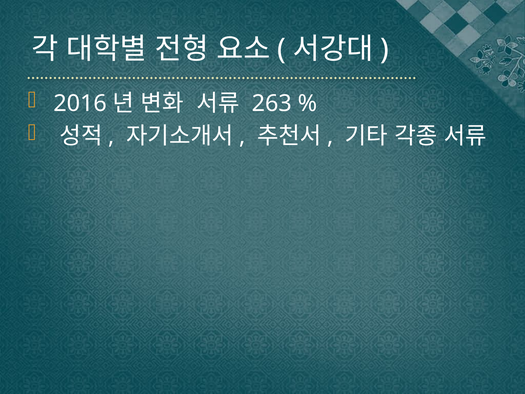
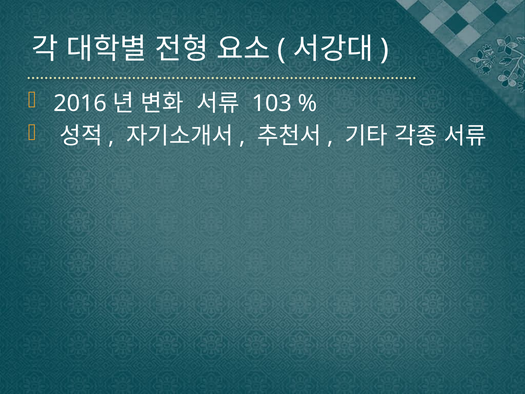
263: 263 -> 103
